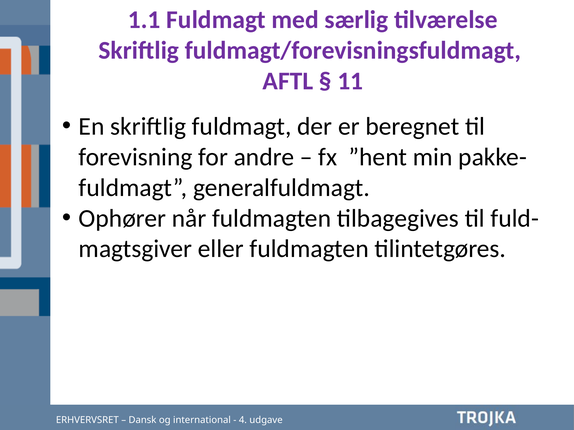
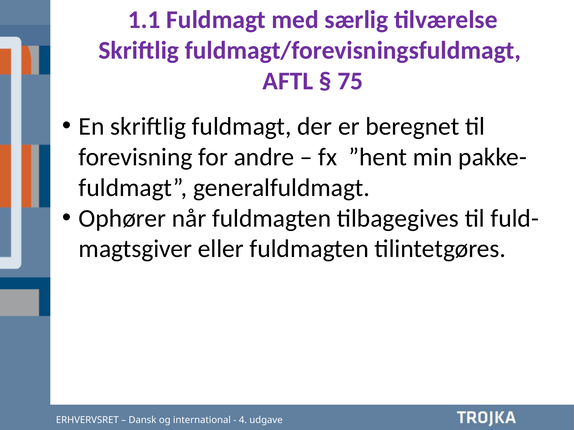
11: 11 -> 75
